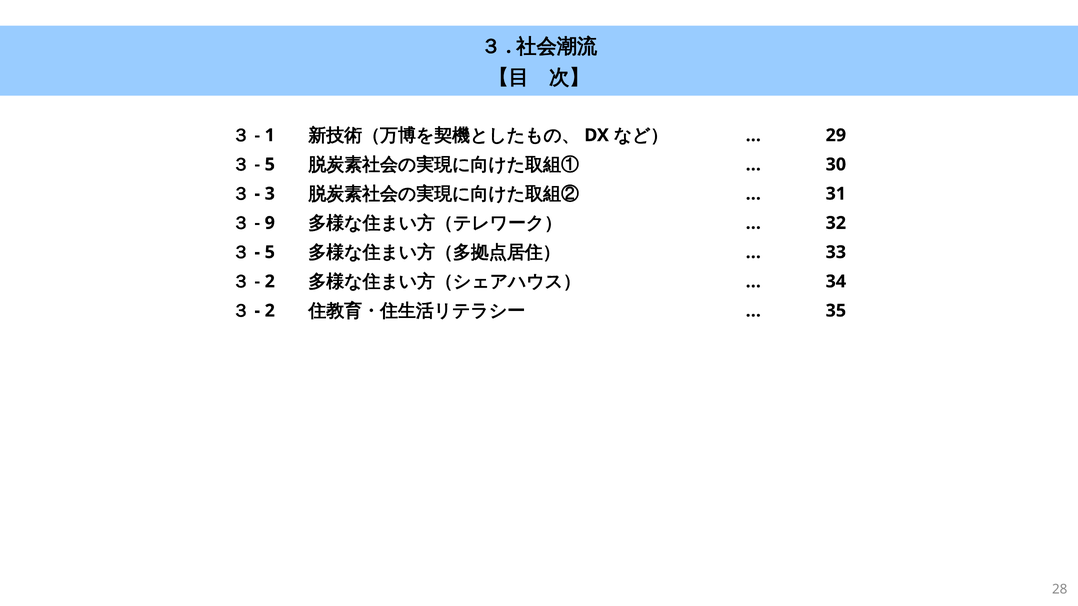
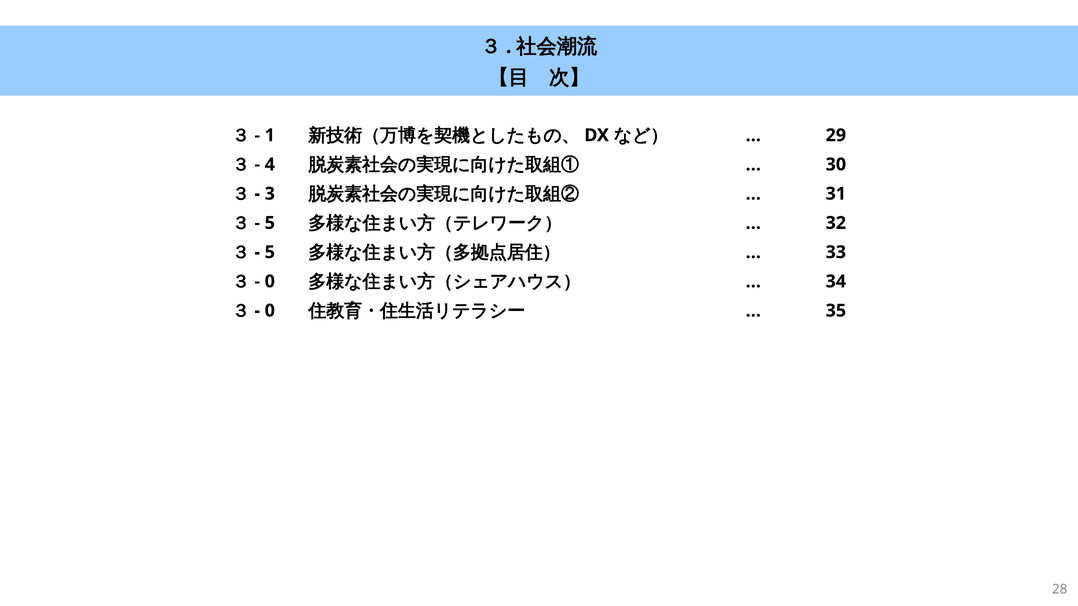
5 at (270, 165): 5 -> 4
9 at (270, 223): 9 -> 5
2 at (270, 282): 2 -> 0
2 at (270, 311): 2 -> 0
